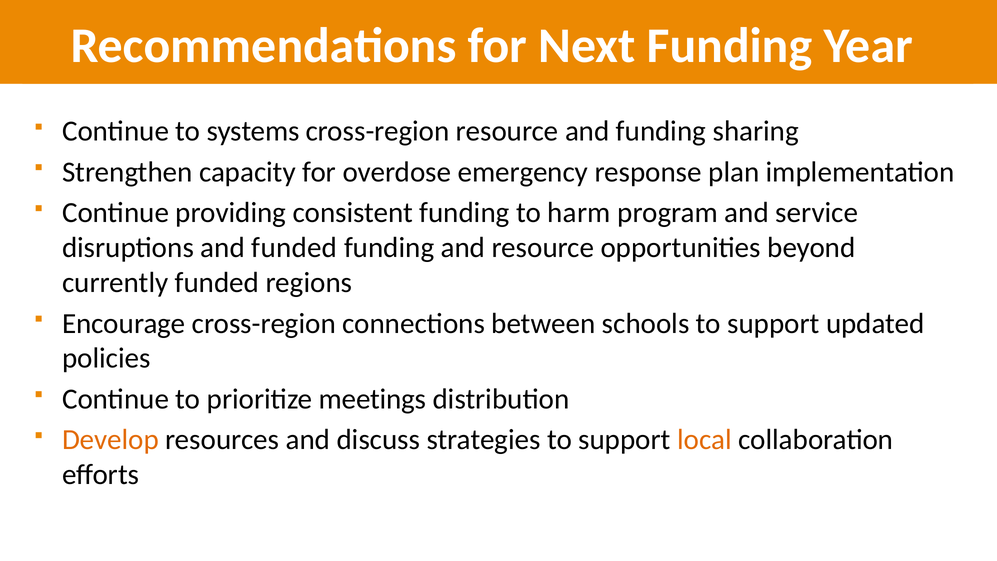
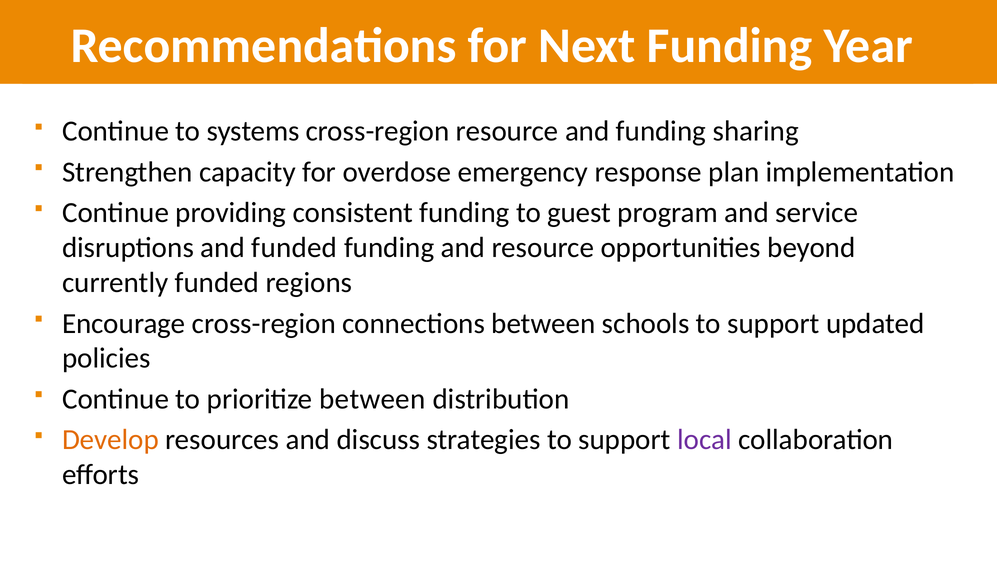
harm: harm -> guest
prioritize meetings: meetings -> between
local colour: orange -> purple
